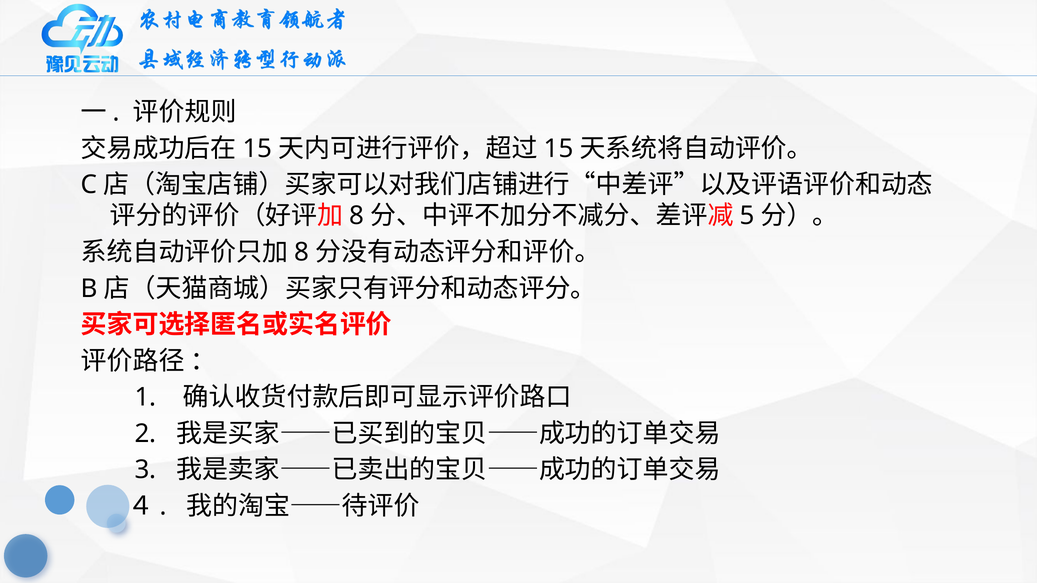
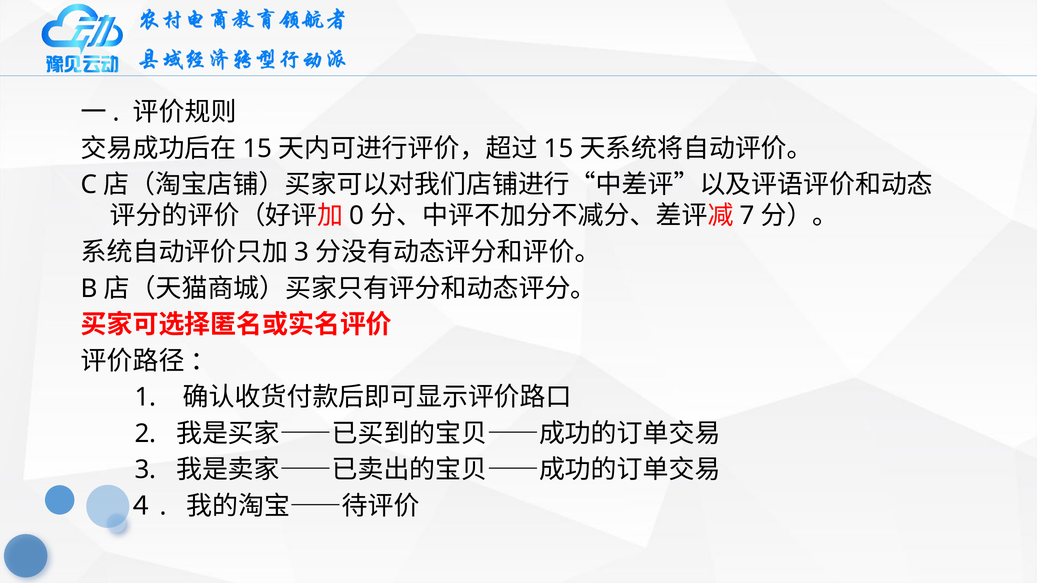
8 at (357, 216): 8 -> 0
5: 5 -> 7
8 at (302, 252): 8 -> 3
